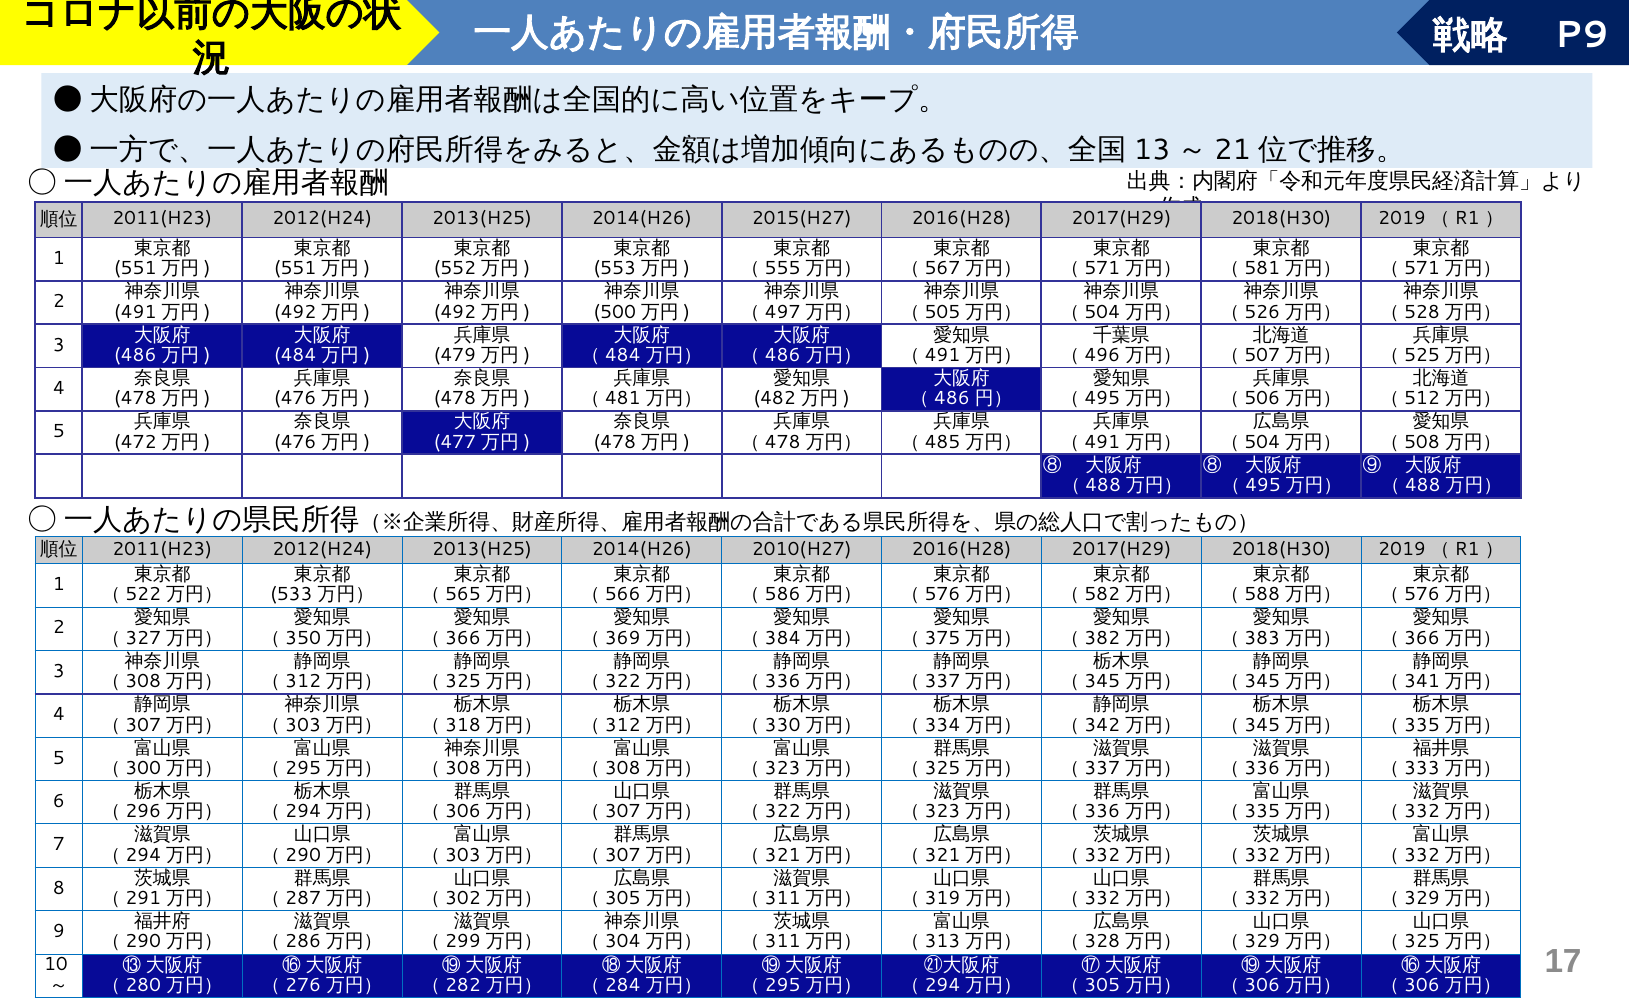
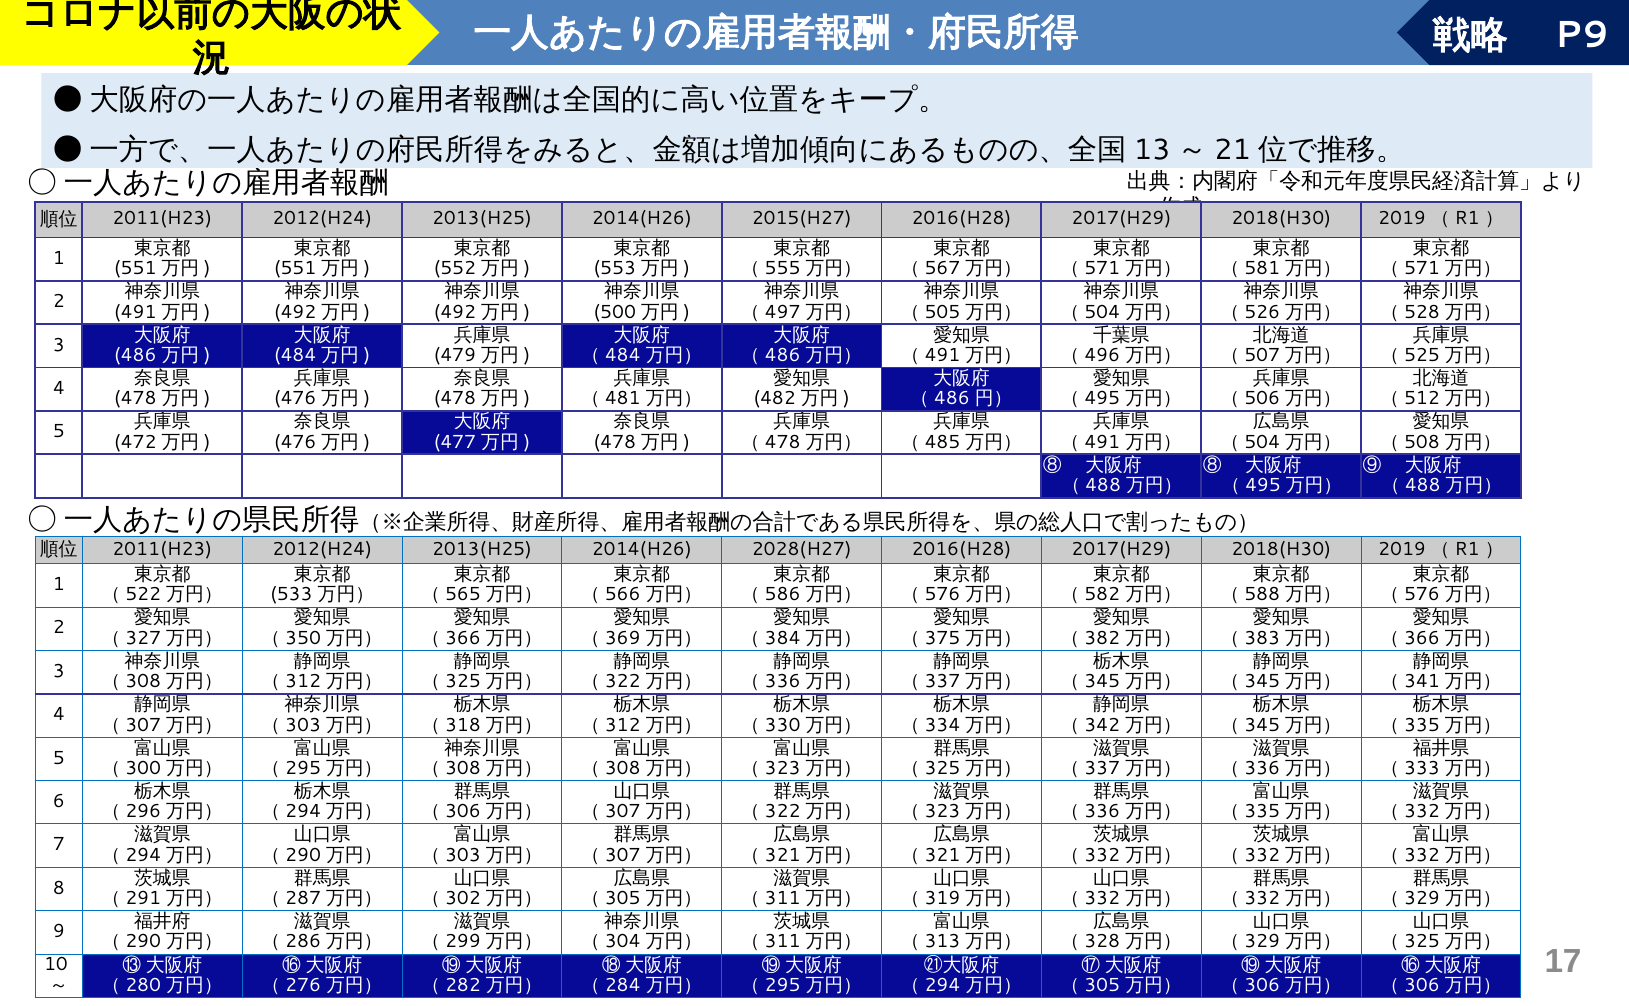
2010(H27: 2010(H27 -> 2028(H27
